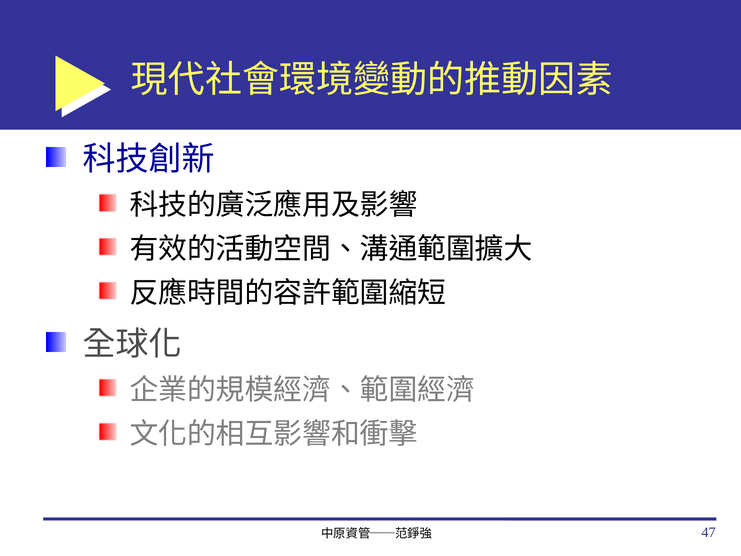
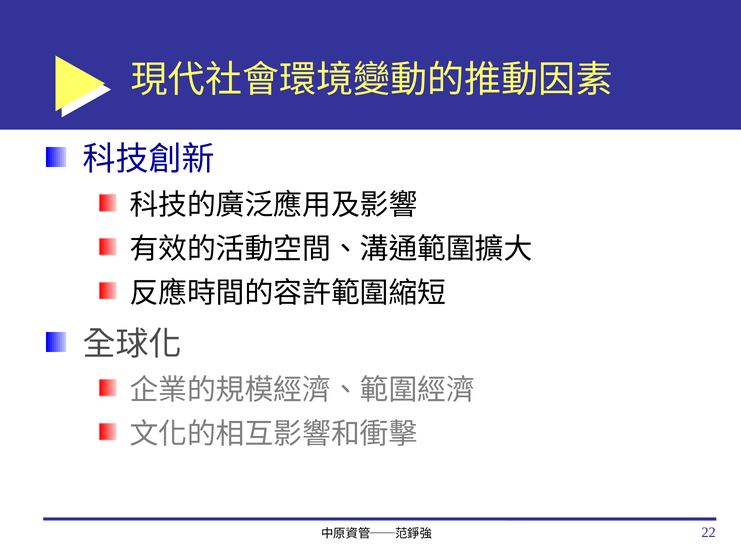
47: 47 -> 22
